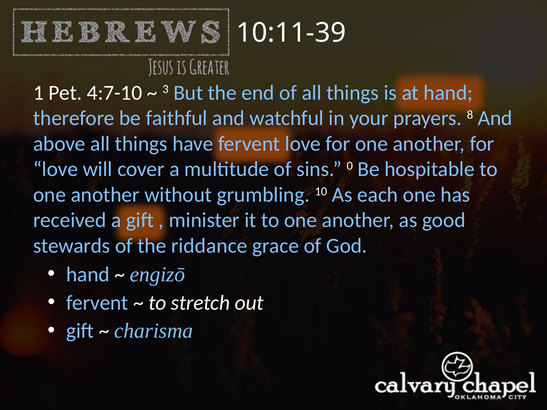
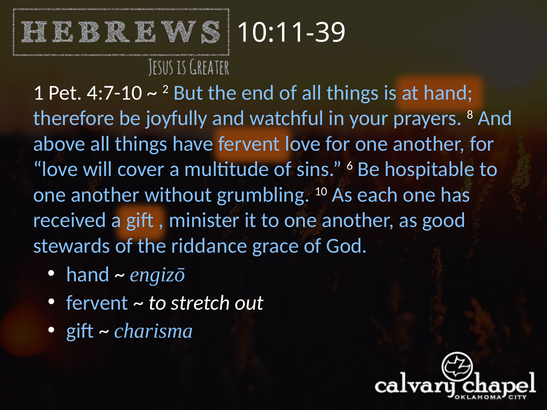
3: 3 -> 2
faithful: faithful -> joyfully
0: 0 -> 6
